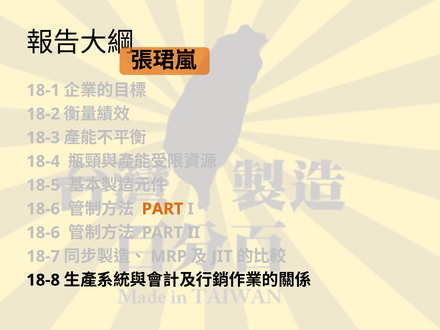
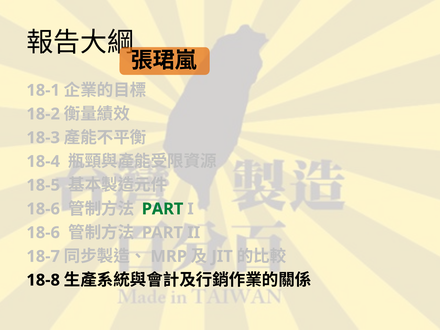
PART at (163, 209) colour: orange -> green
